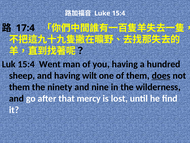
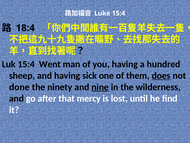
17:4: 17:4 -> 18:4
wilt: wilt -> sick
them at (19, 87): them -> done
nine underline: none -> present
